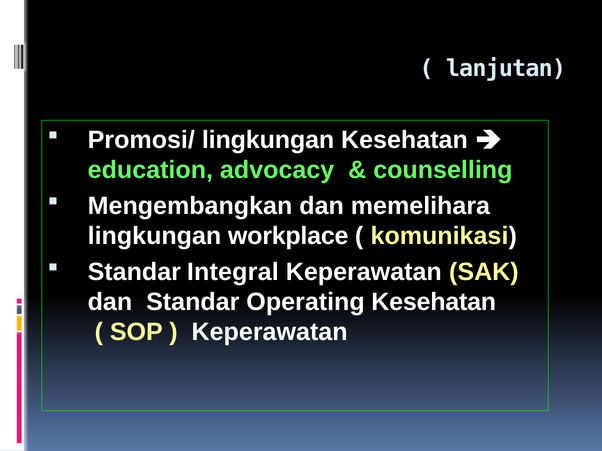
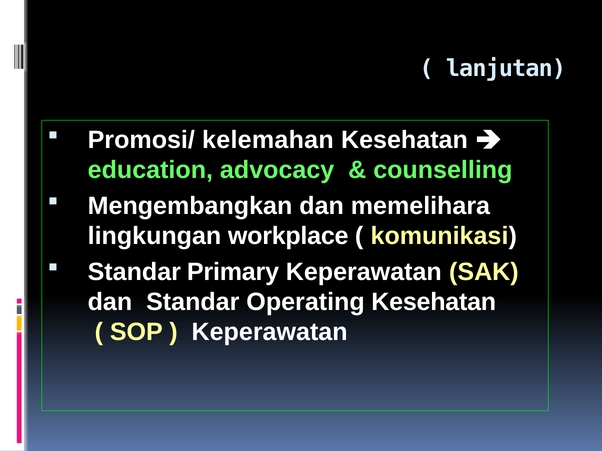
Promosi/ lingkungan: lingkungan -> kelemahan
Integral: Integral -> Primary
